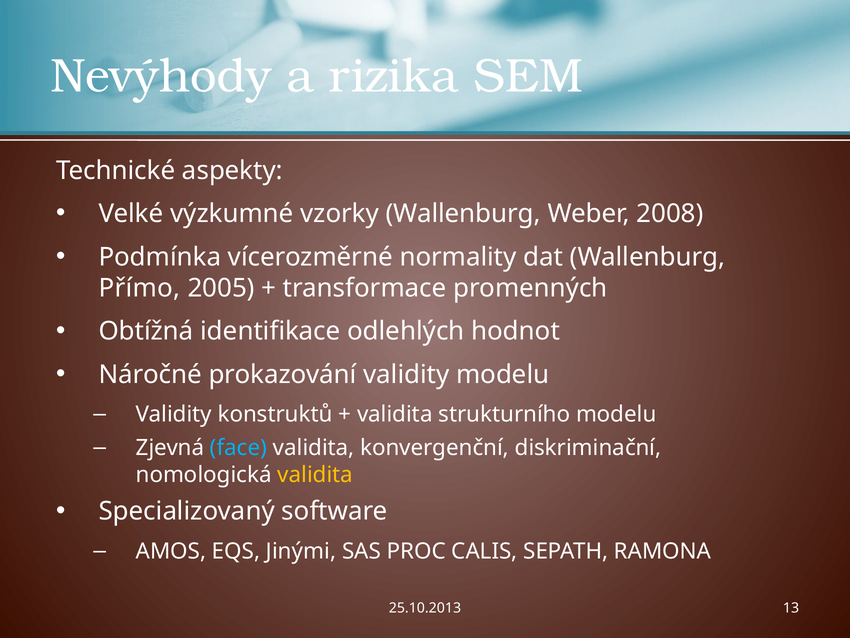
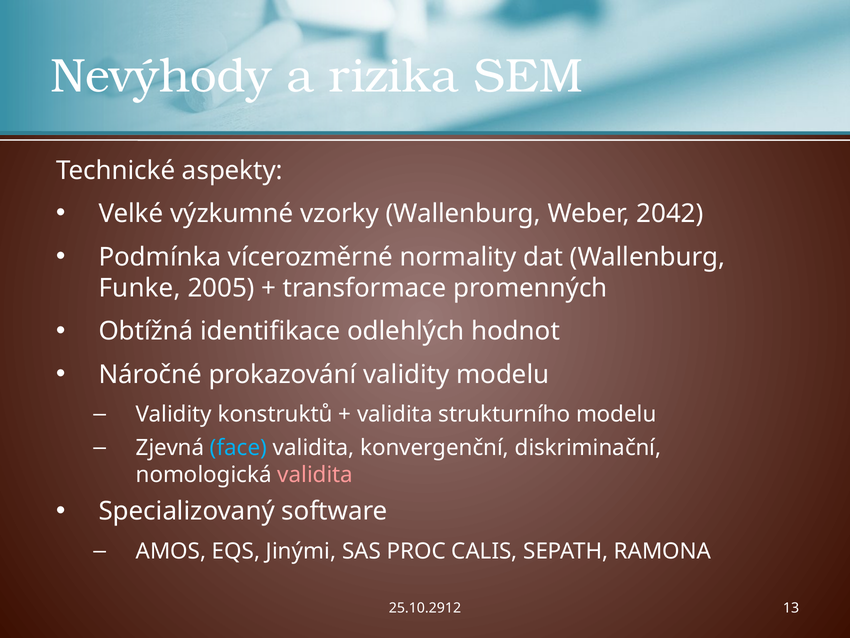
2008: 2008 -> 2042
Přímo: Přímo -> Funke
validita at (315, 474) colour: yellow -> pink
25.10.2013: 25.10.2013 -> 25.10.2912
